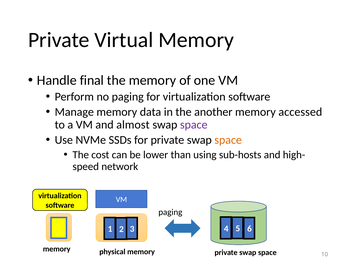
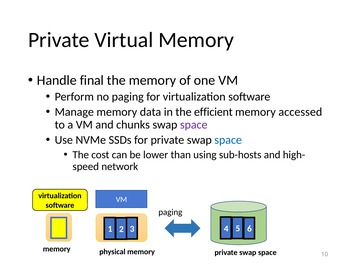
another: another -> efficient
almost: almost -> chunks
space at (228, 140) colour: orange -> blue
